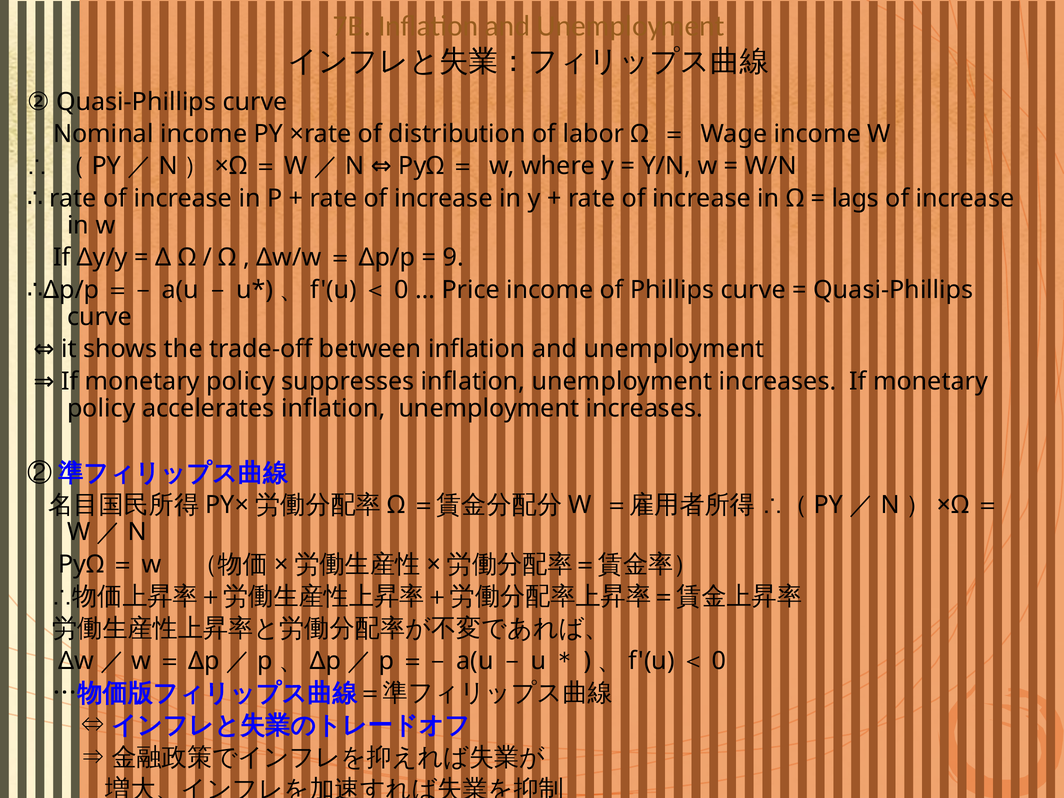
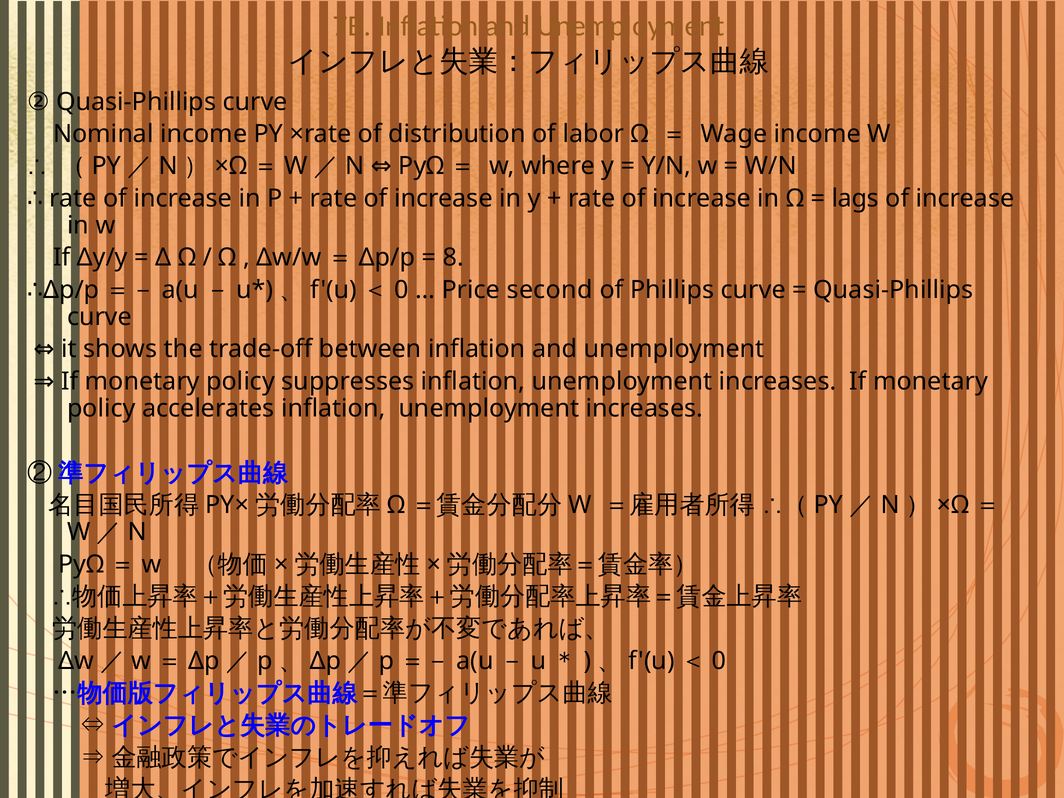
9: 9 -> 8
Price income: income -> second
